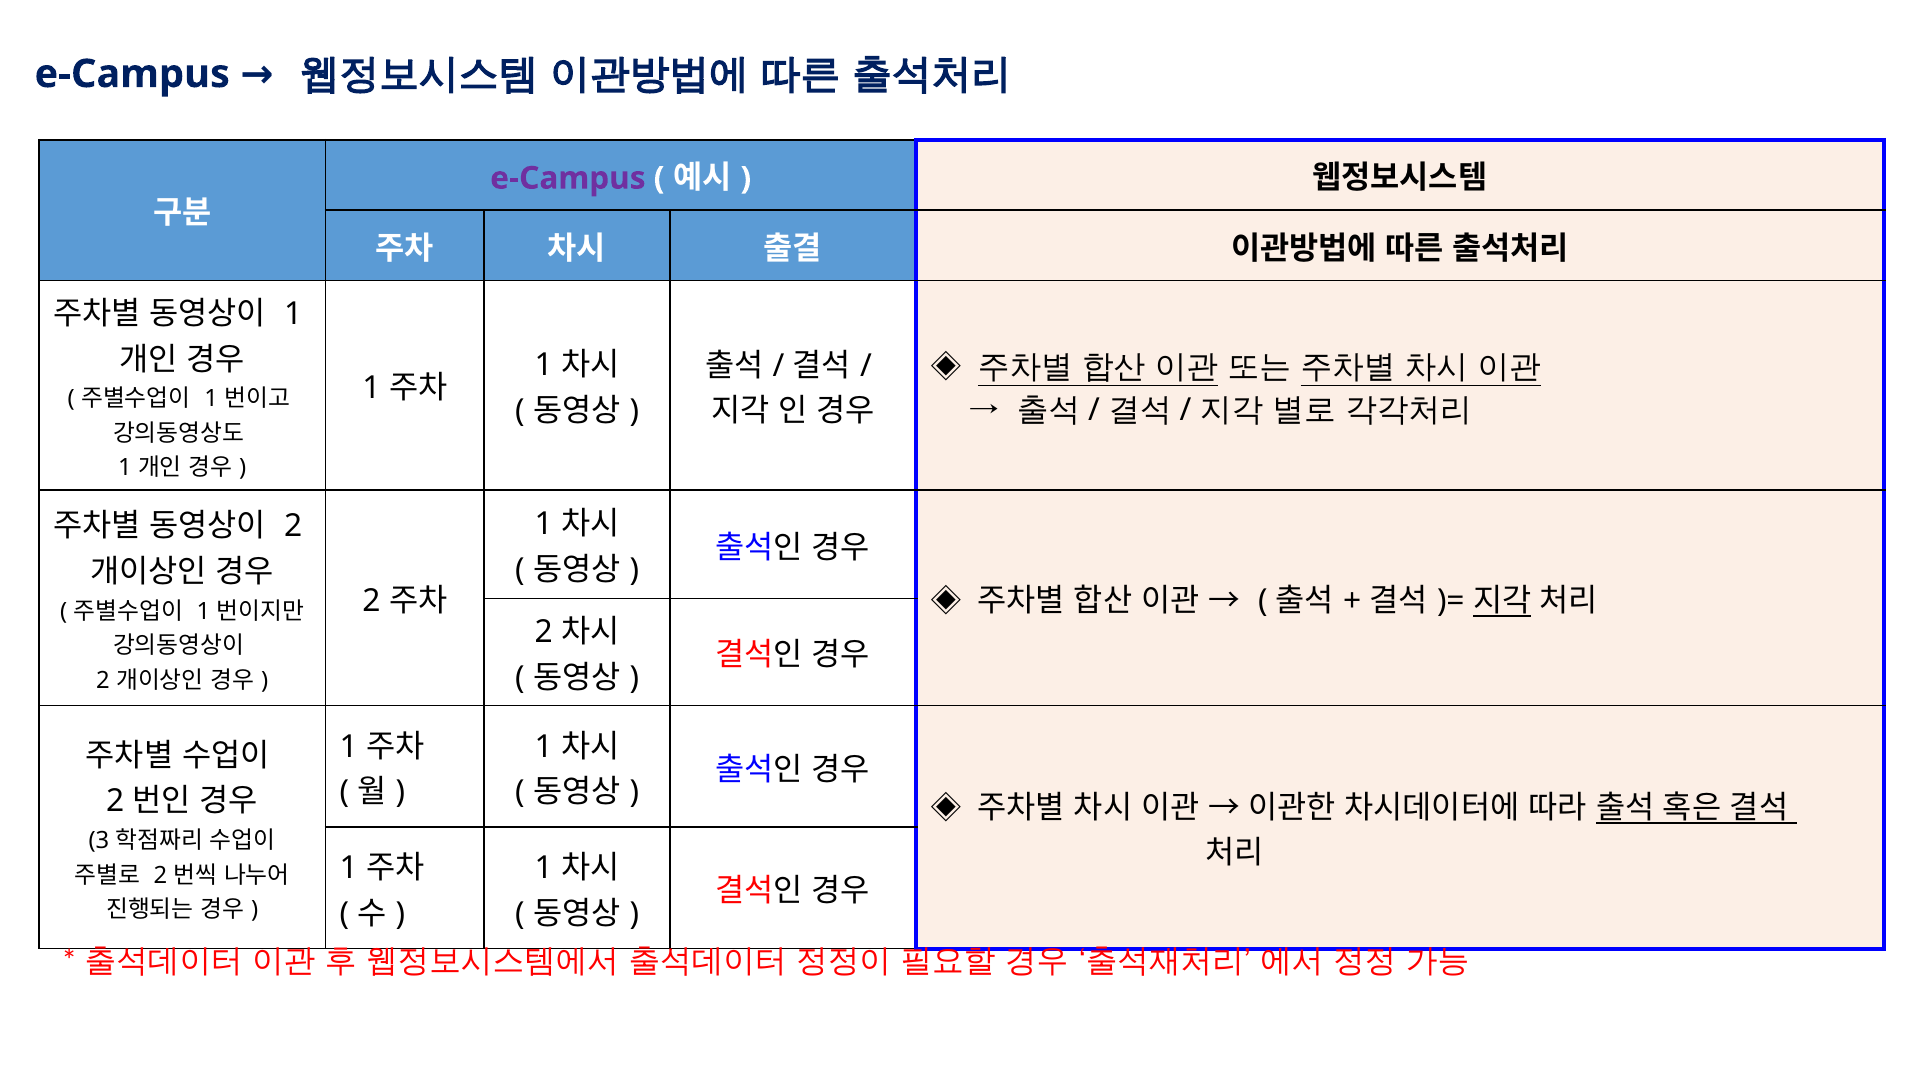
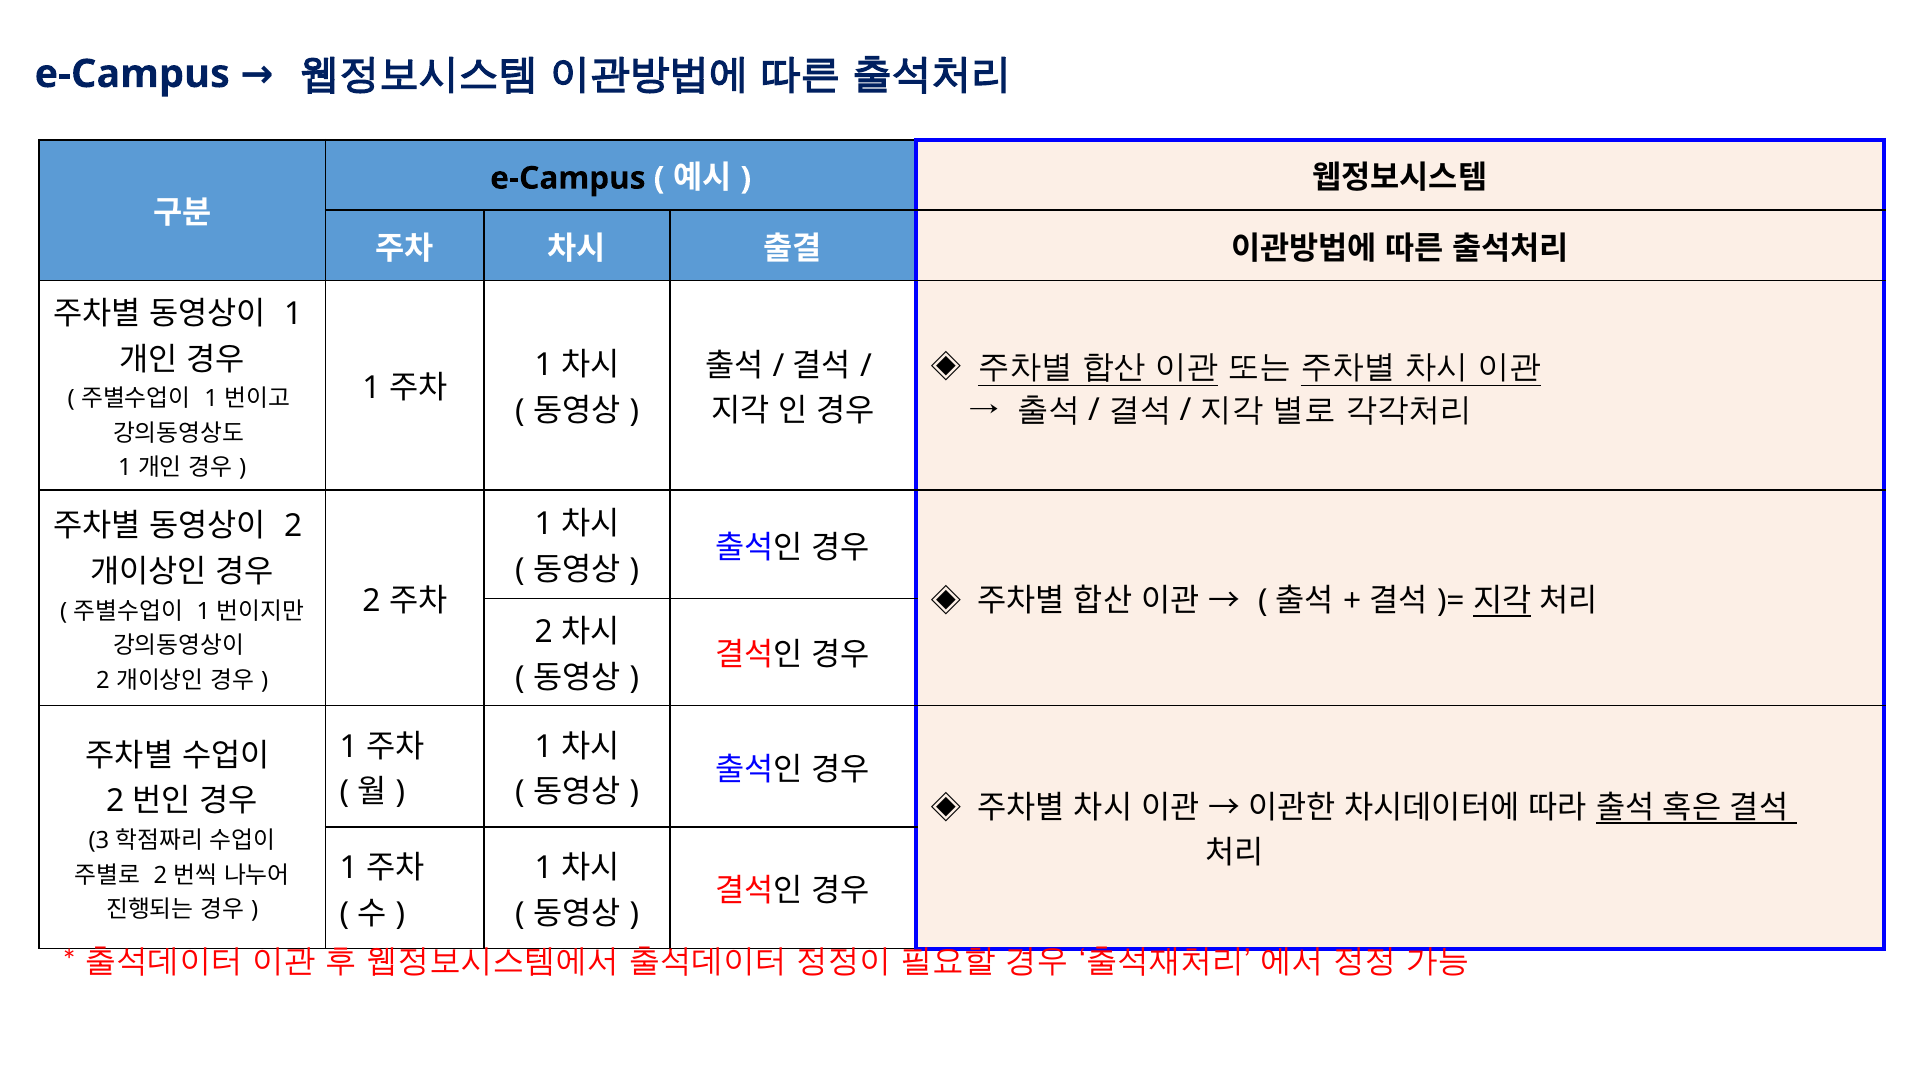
e-Campus at (568, 178) colour: purple -> black
